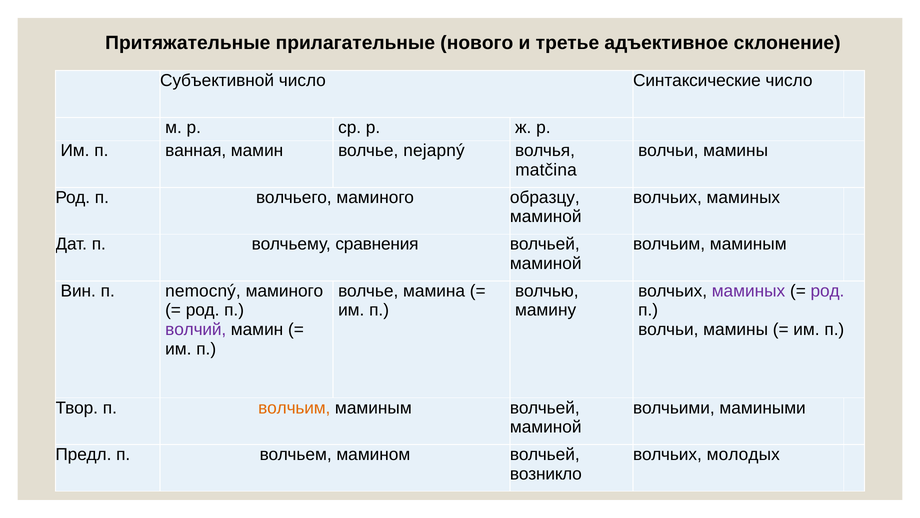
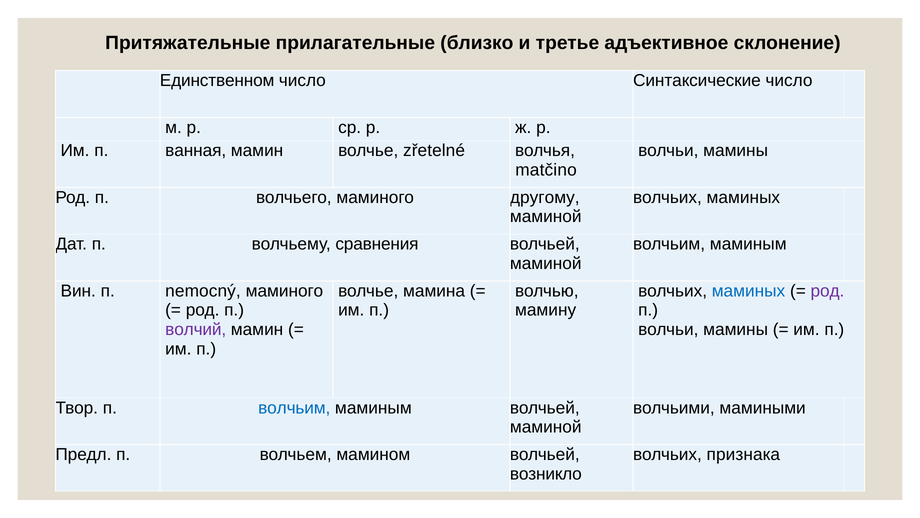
нового: нового -> близко
Субъективной: Субъективной -> Единственном
nejapný: nejapný -> zřetelné
matčina: matčina -> matčino
образцу: образцу -> другому
маминых at (748, 291) colour: purple -> blue
волчьим at (294, 407) colour: orange -> blue
молодых: молодых -> признака
